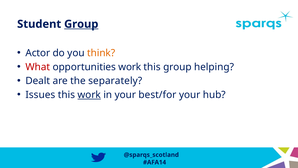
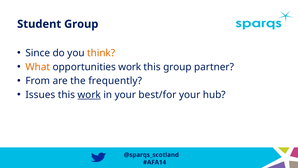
Group at (81, 24) underline: present -> none
Actor: Actor -> Since
What colour: red -> orange
helping: helping -> partner
Dealt: Dealt -> From
separately: separately -> frequently
